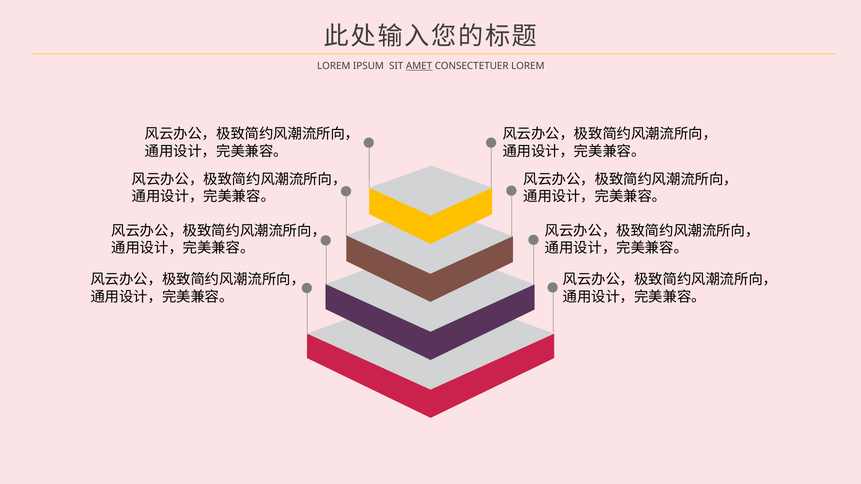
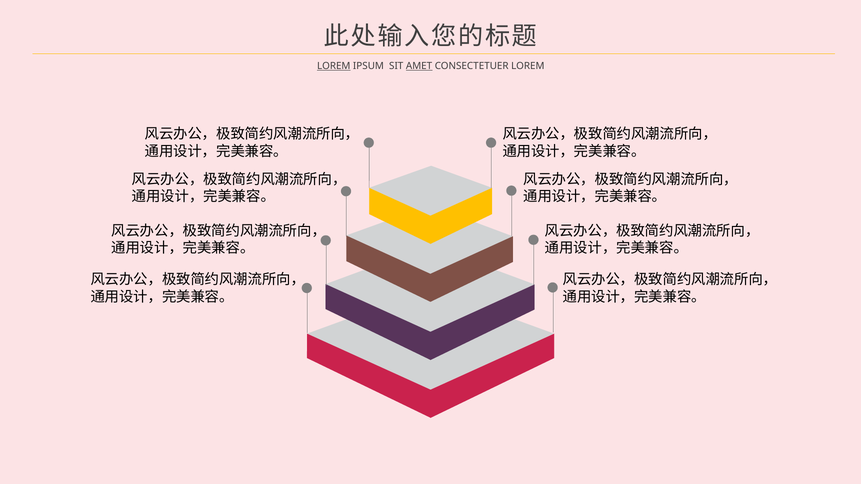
LOREM at (334, 66) underline: none -> present
